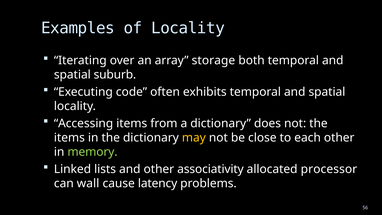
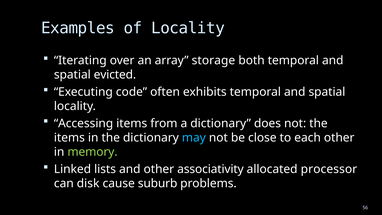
suburb: suburb -> evicted
may colour: yellow -> light blue
wall: wall -> disk
latency: latency -> suburb
